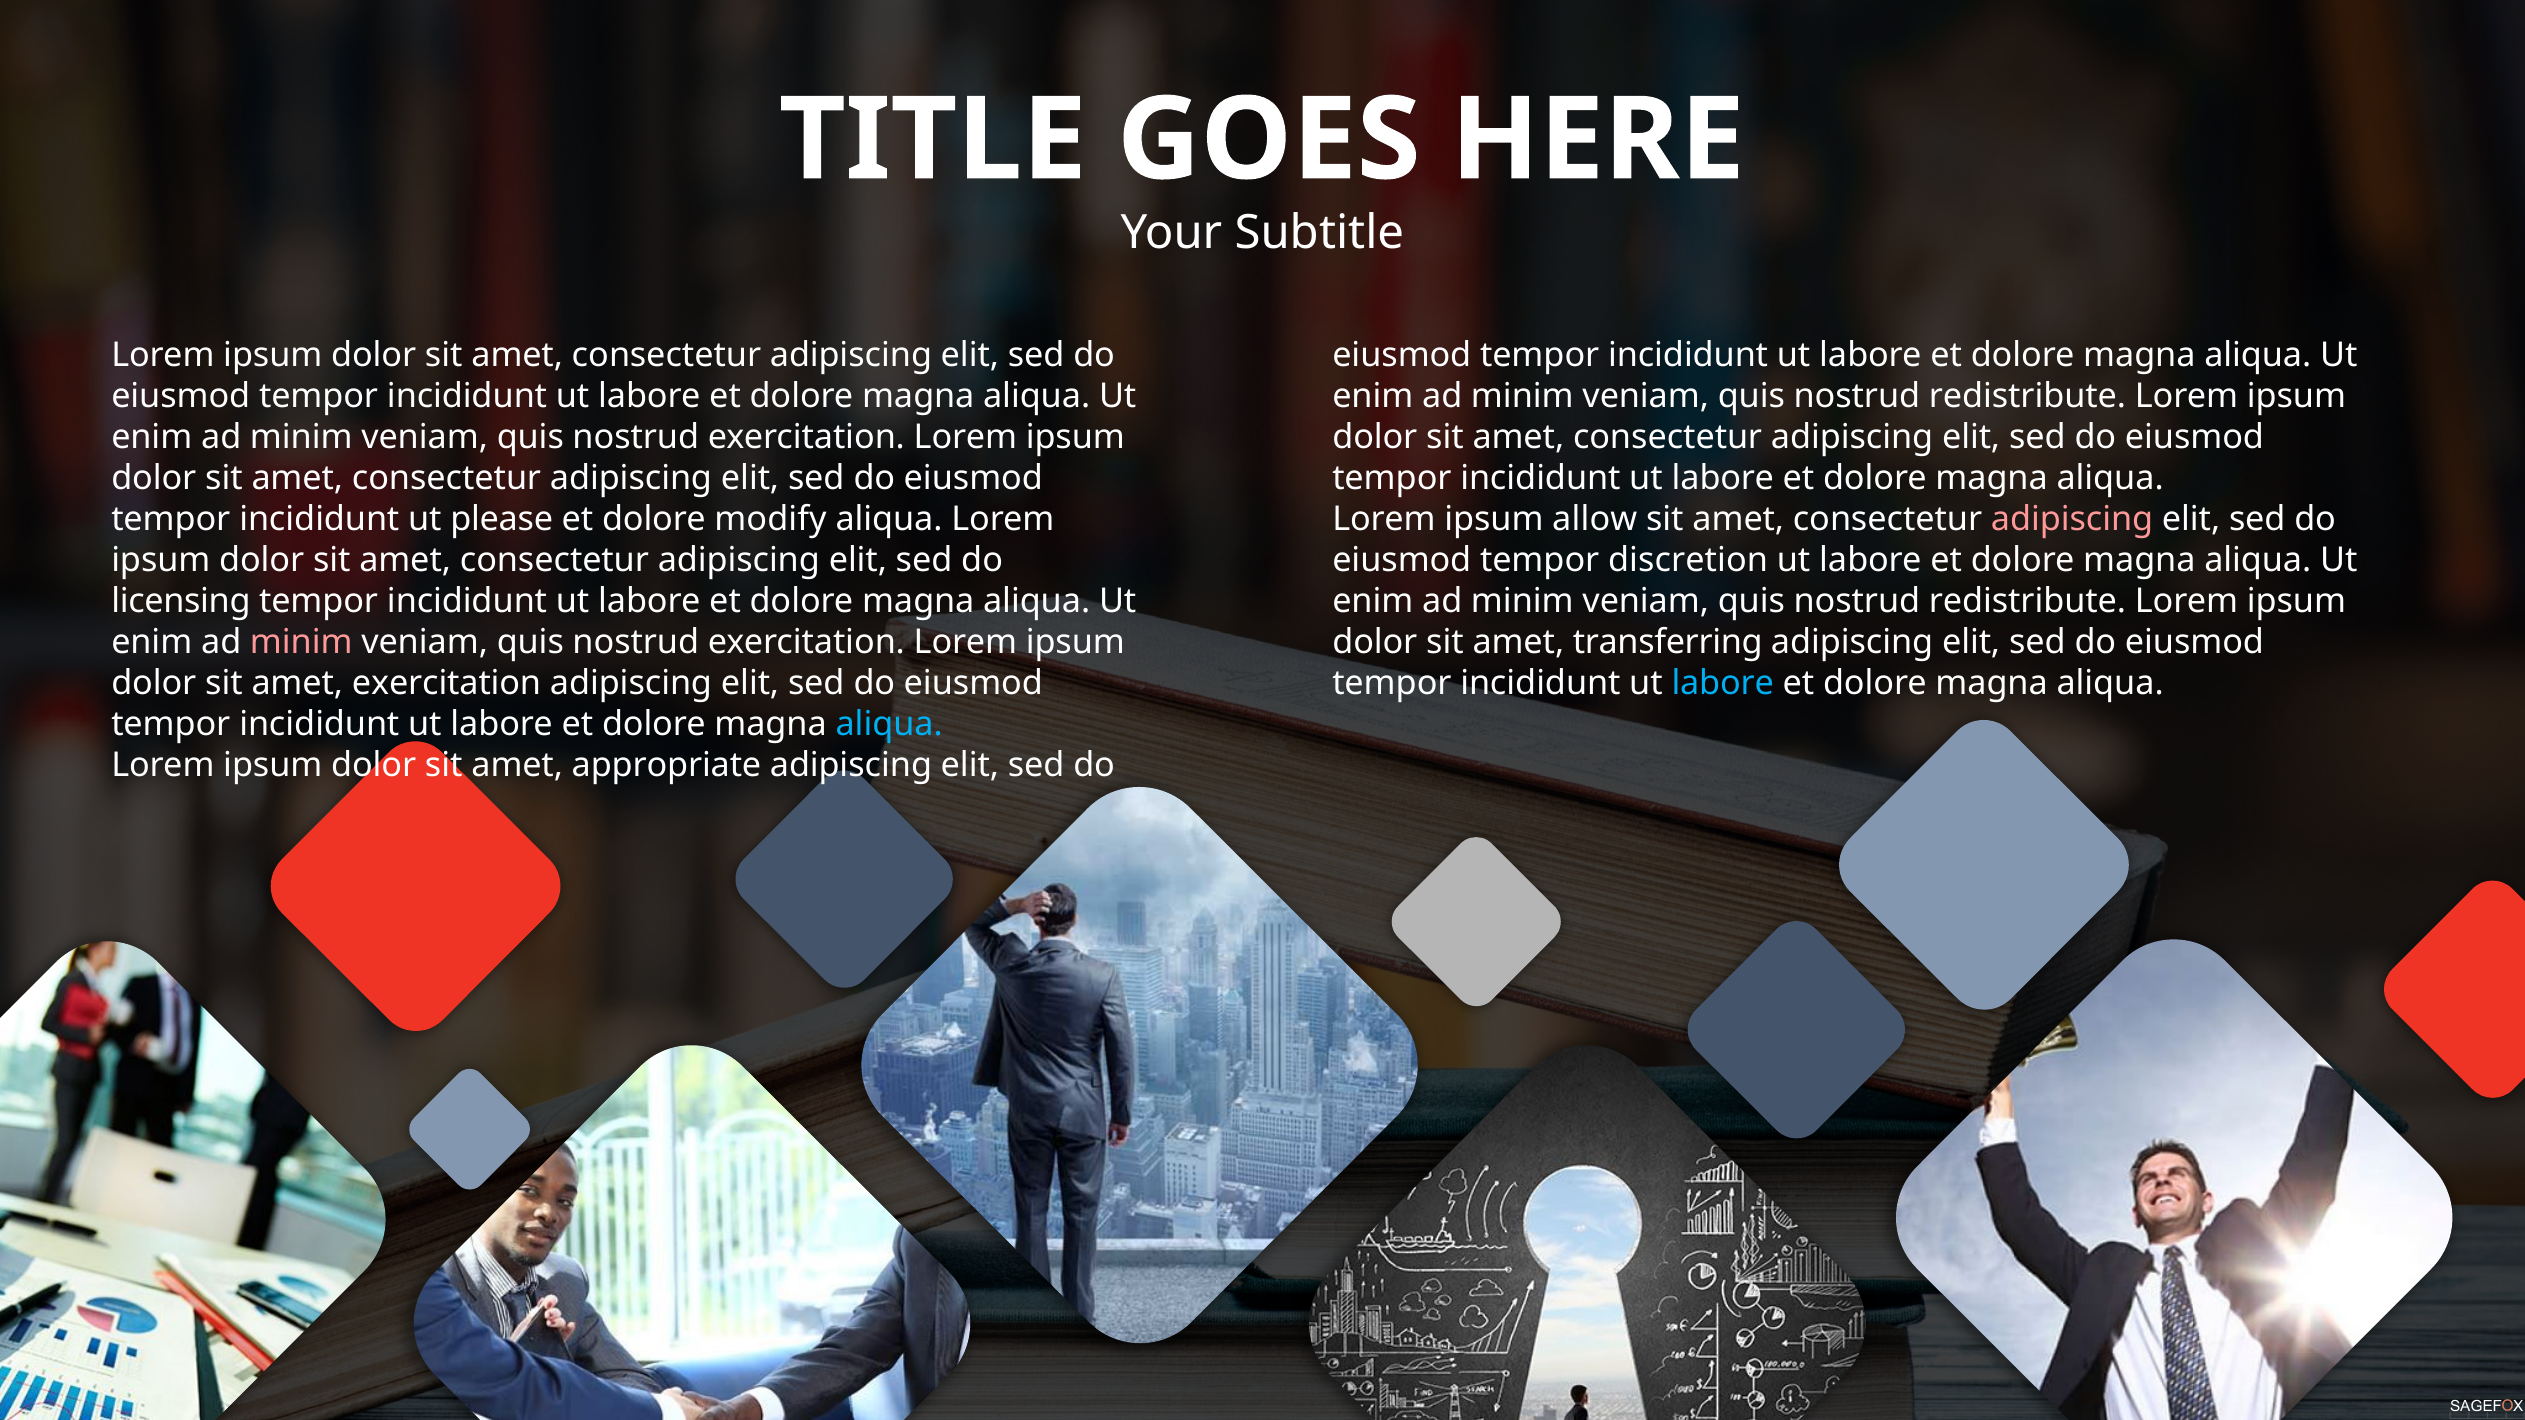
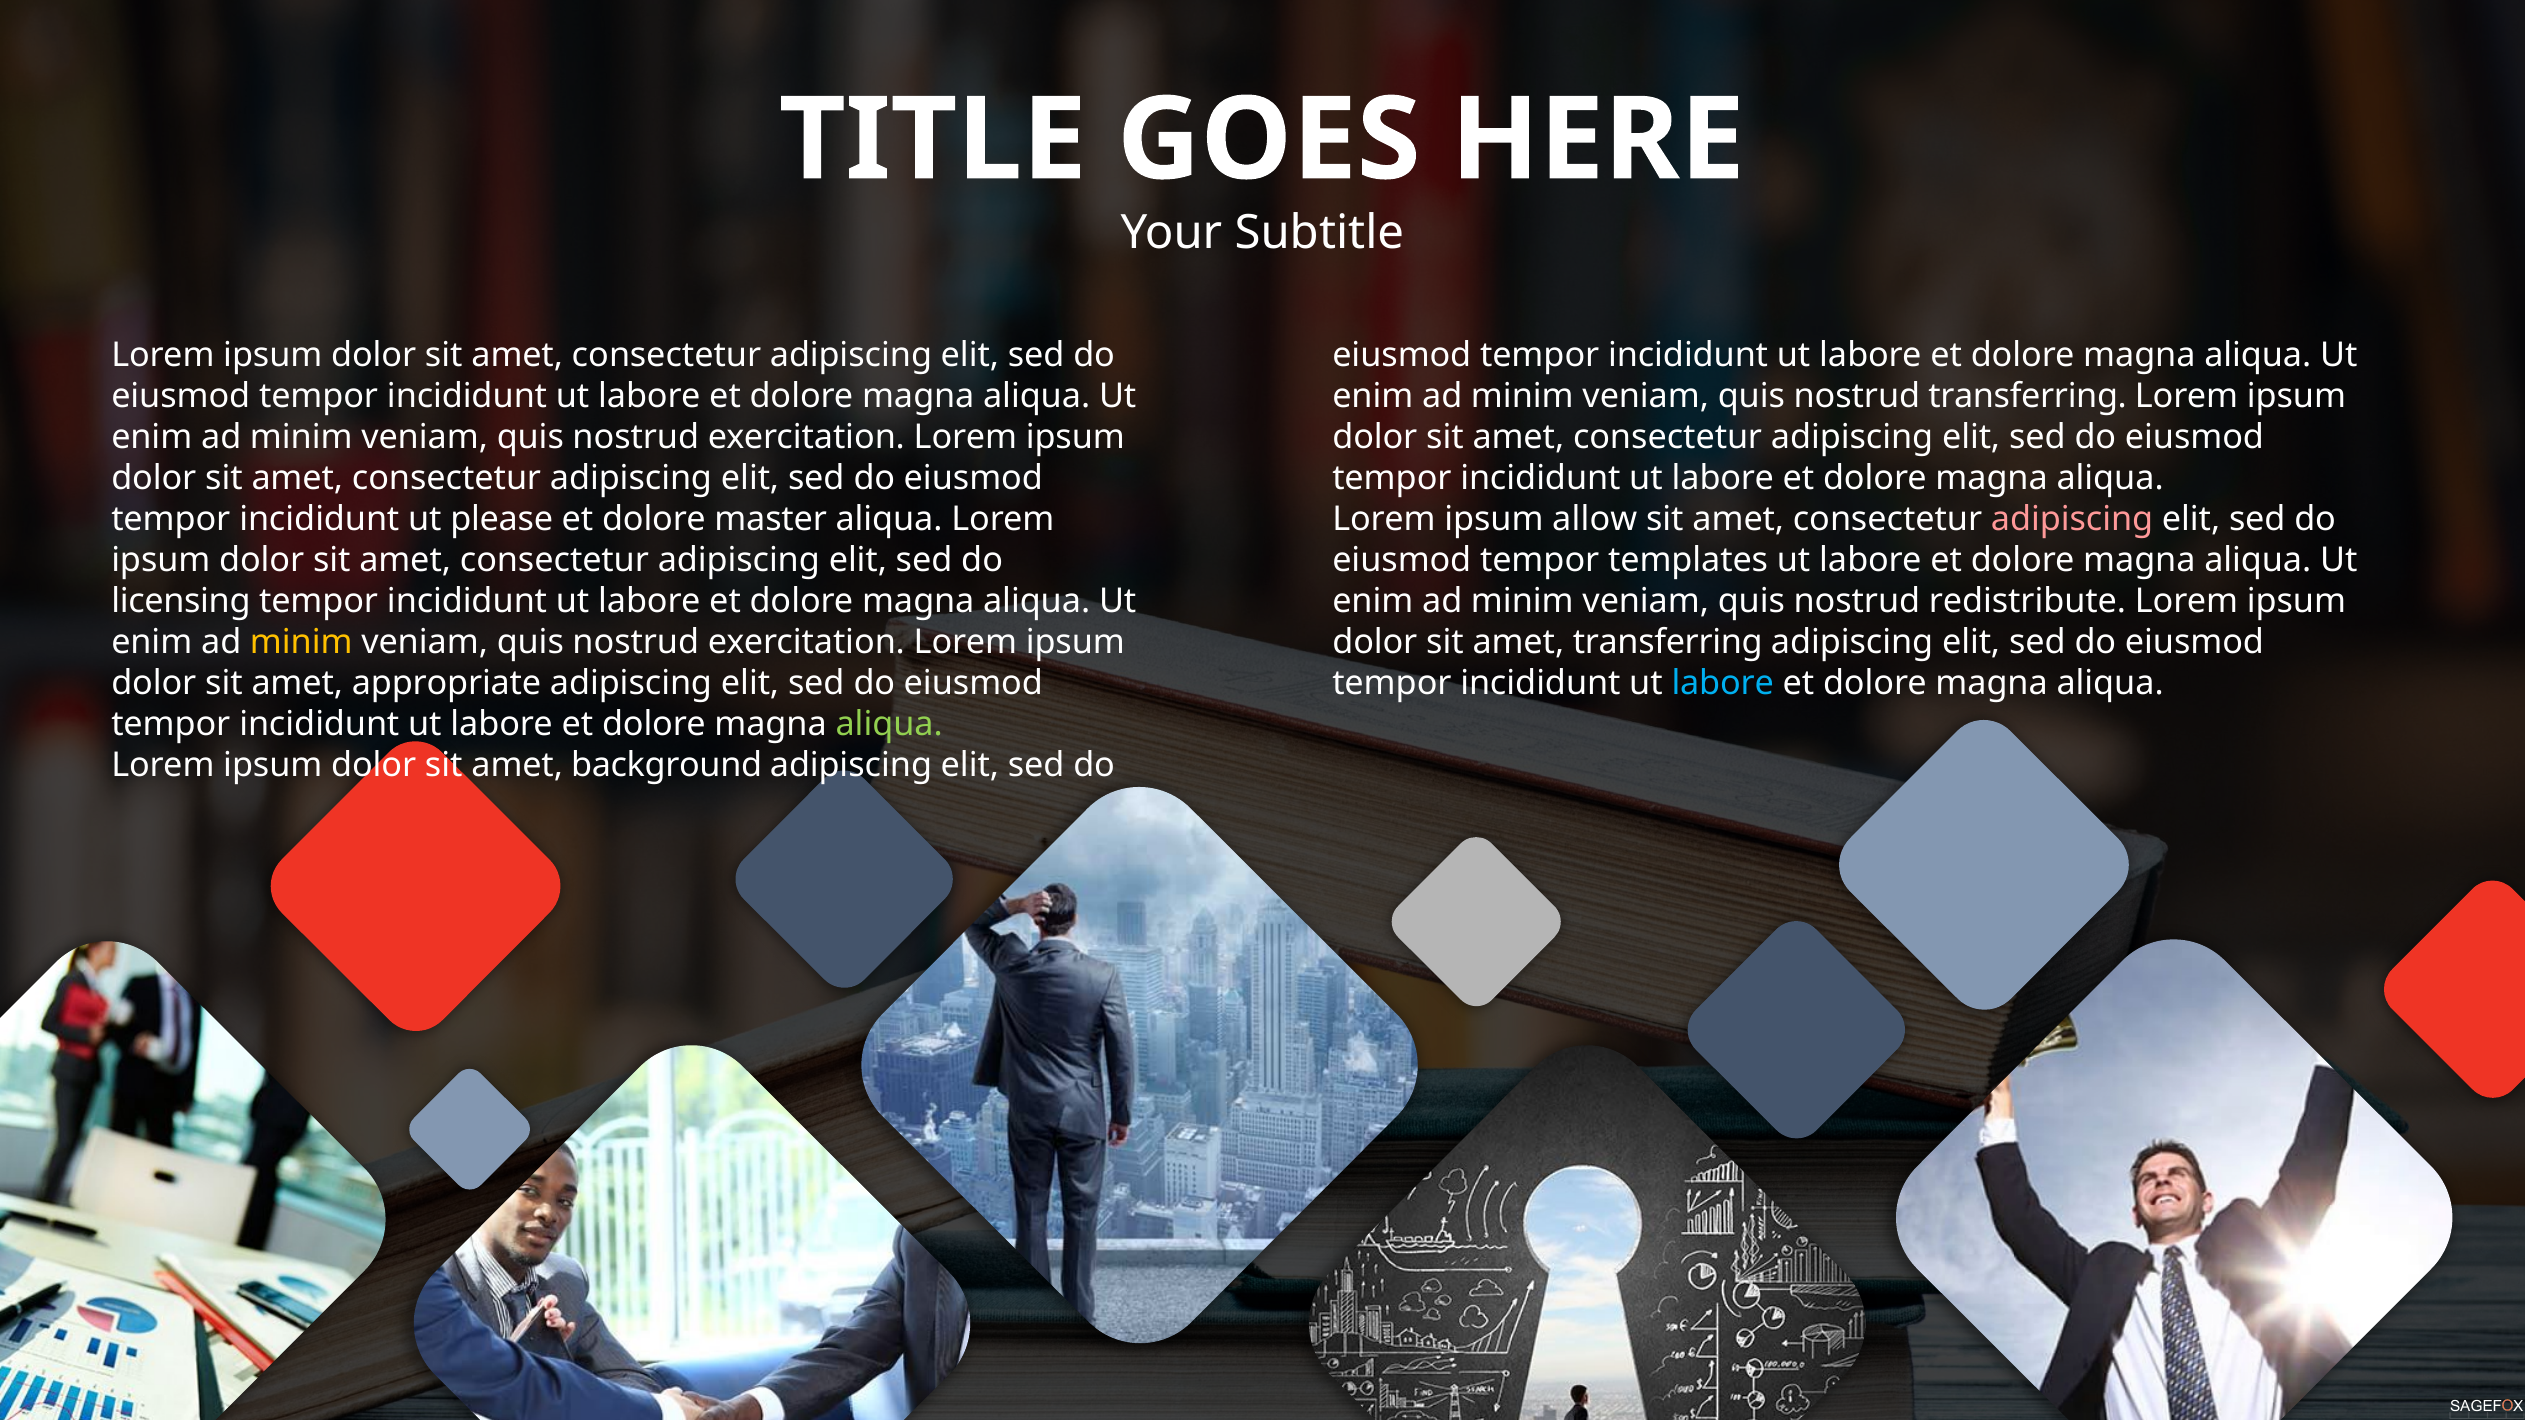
redistribute at (2027, 396): redistribute -> transferring
modify: modify -> master
discretion: discretion -> templates
minim at (301, 643) colour: pink -> yellow
amet exercitation: exercitation -> appropriate
aliqua at (889, 725) colour: light blue -> light green
appropriate: appropriate -> background
